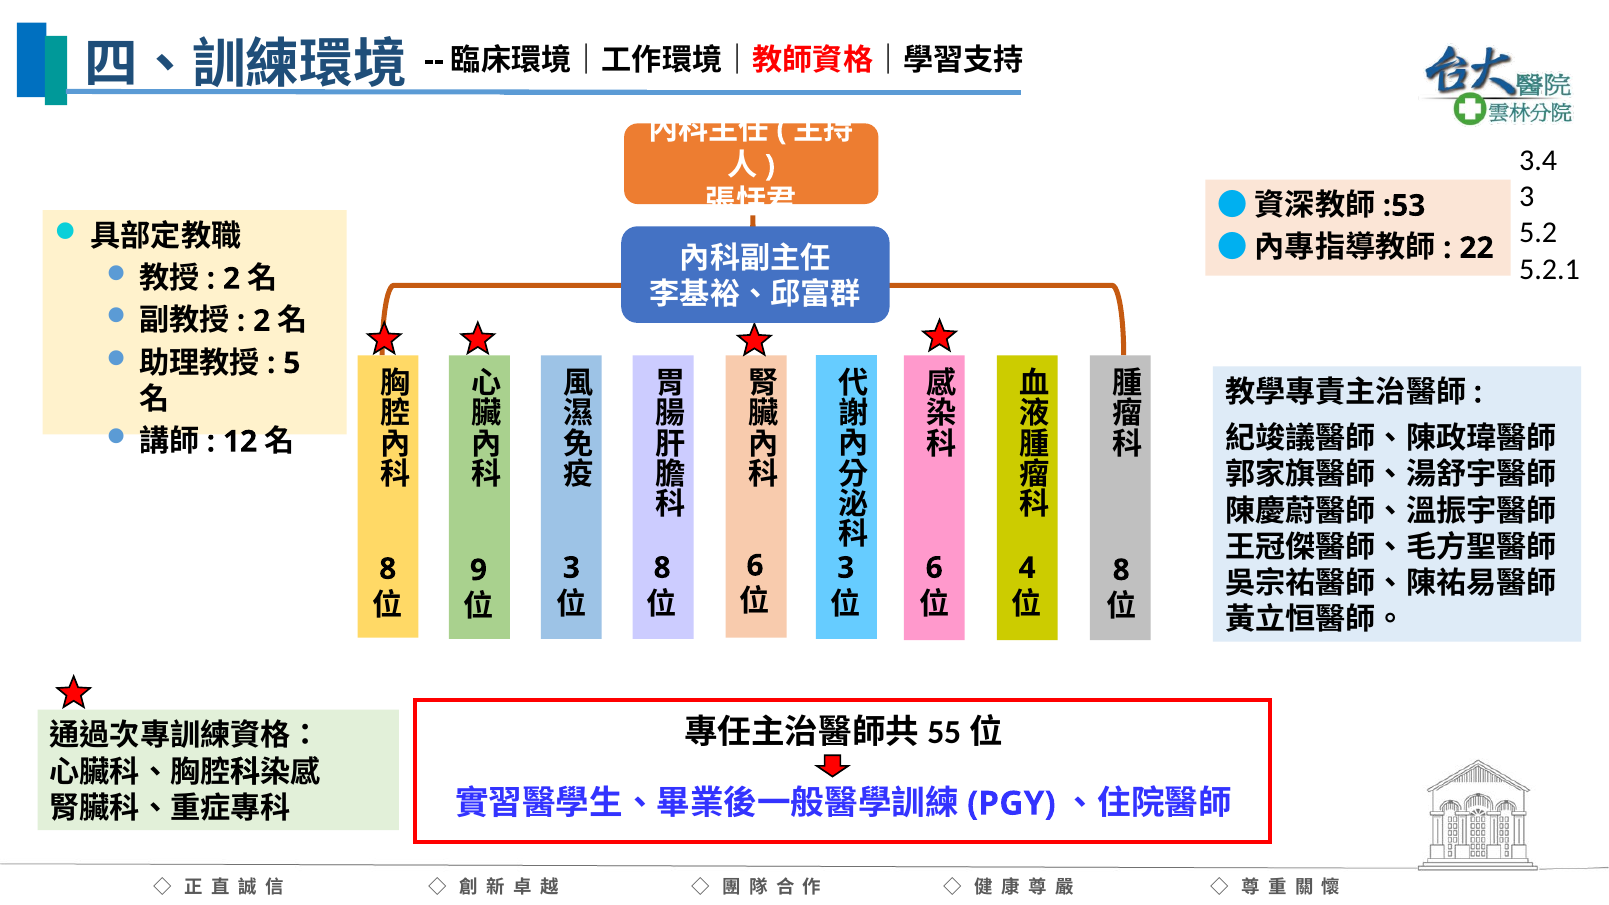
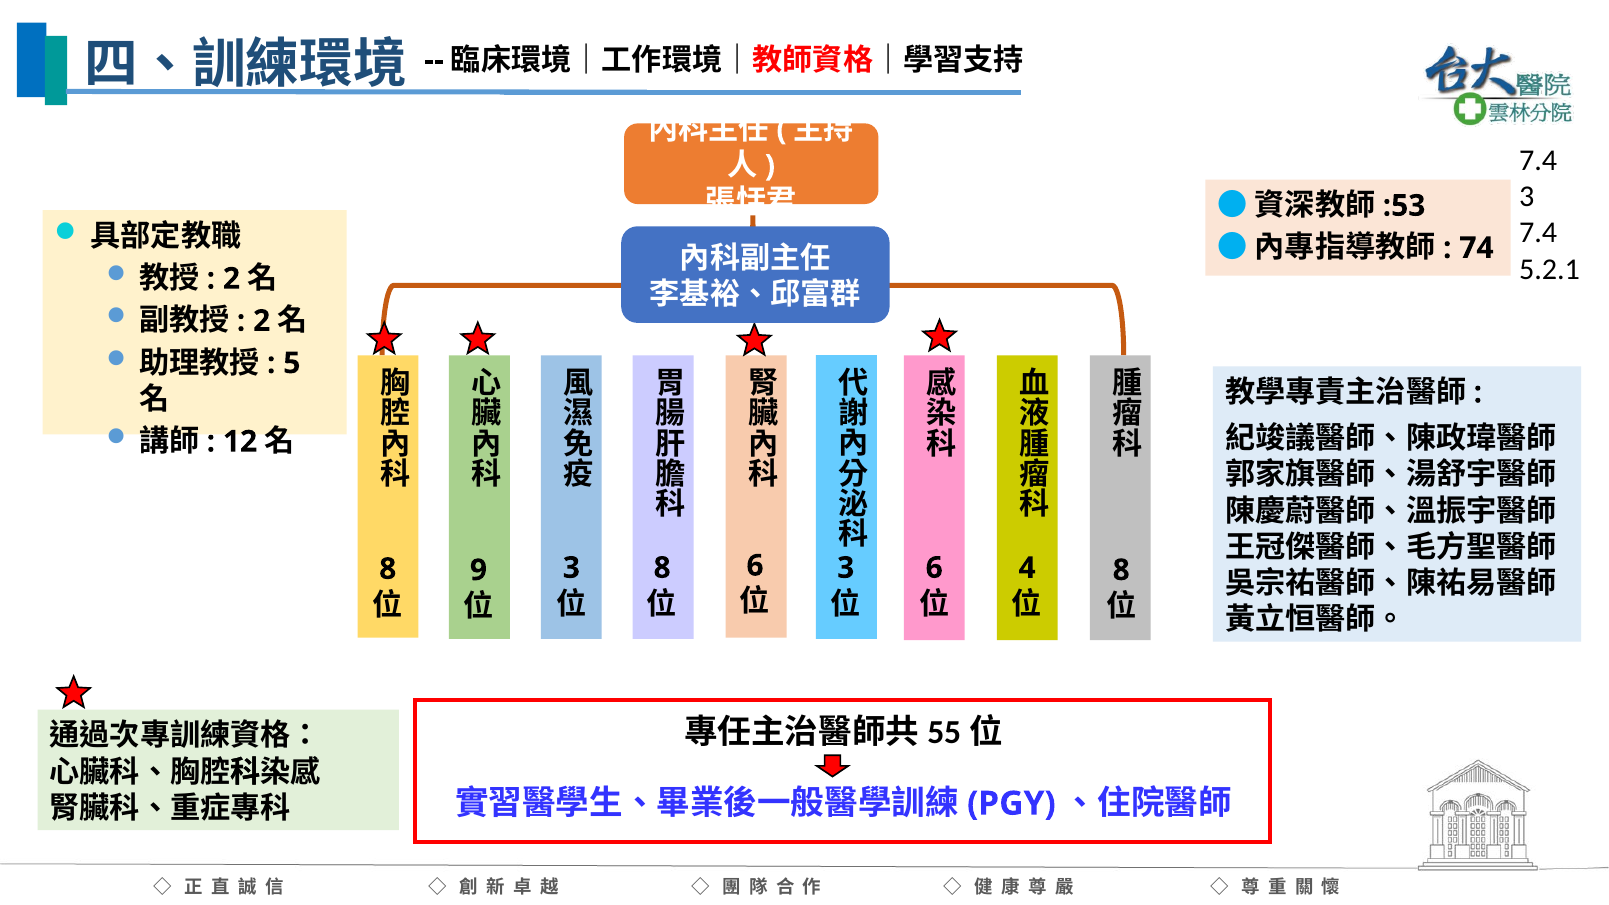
3.4 at (1538, 161): 3.4 -> 7.4
5.2 at (1538, 233): 5.2 -> 7.4
22: 22 -> 74
